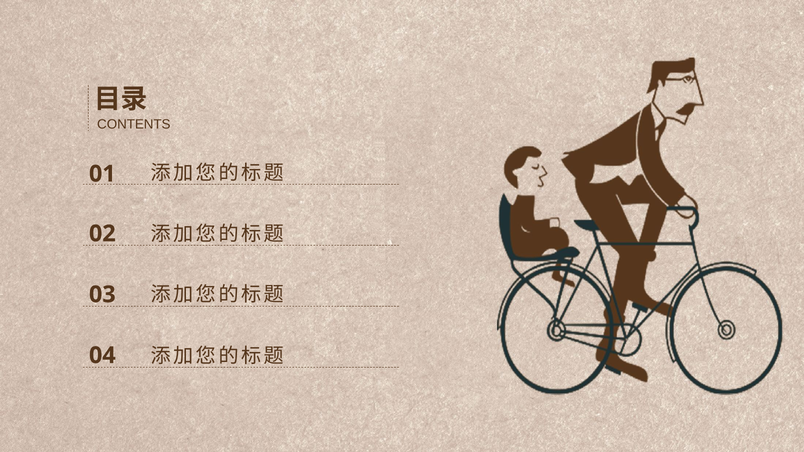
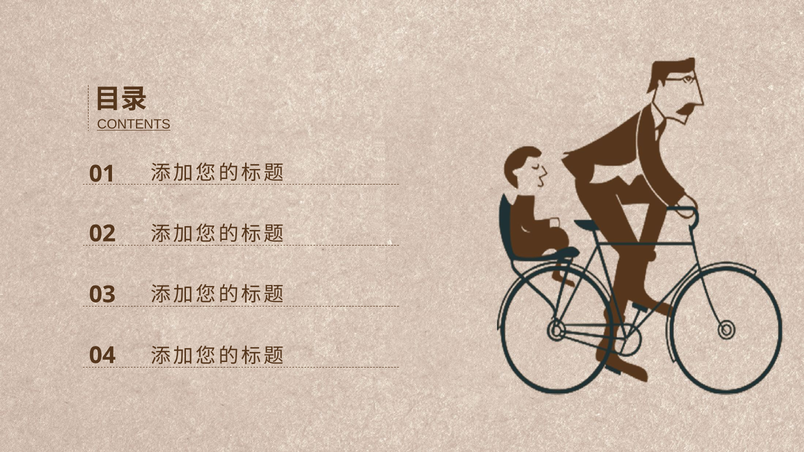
CONTENTS underline: none -> present
